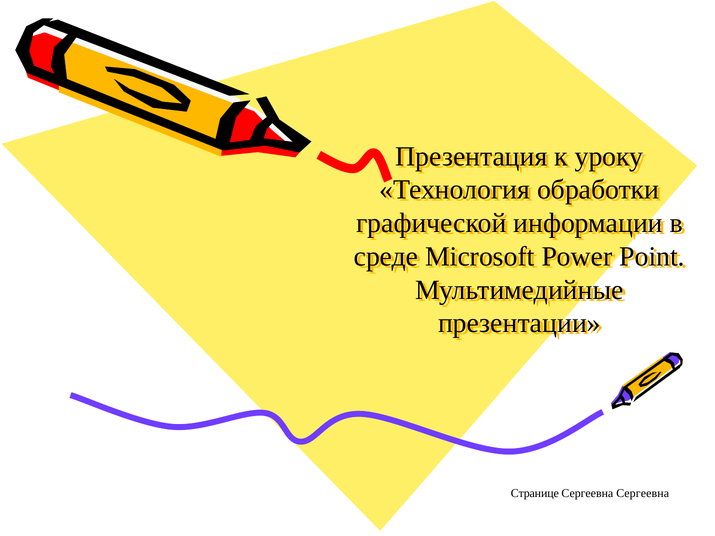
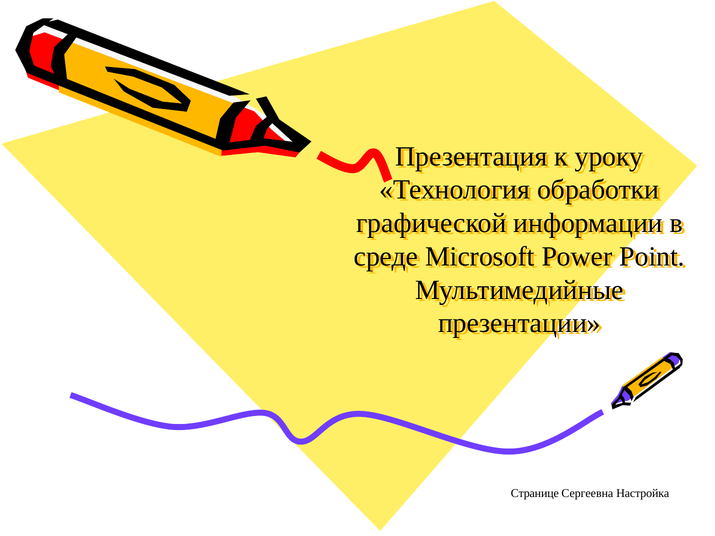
Сергеевна Сергеевна: Сергеевна -> Настройка
